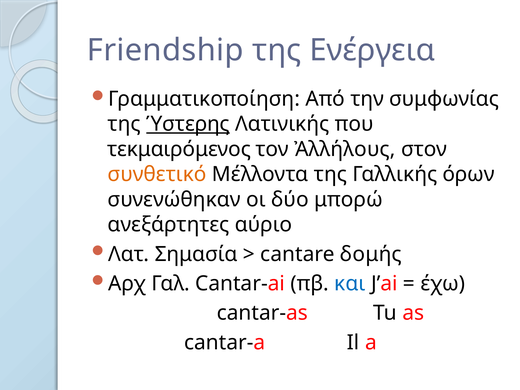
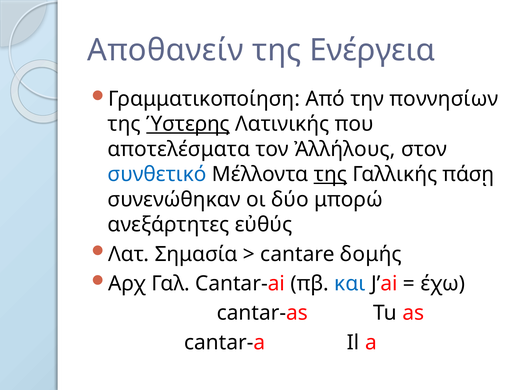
Friendship: Friendship -> Αποθανείν
συμφωνίας: συμφωνίας -> ποννησίων
τεκμαιρόμενος: τεκμαιρόμενος -> αποτελέσματα
συνθετικό colour: orange -> blue
της at (330, 174) underline: none -> present
όρων: όρων -> πάσῃ
αύριο: αύριο -> εὐθύς
